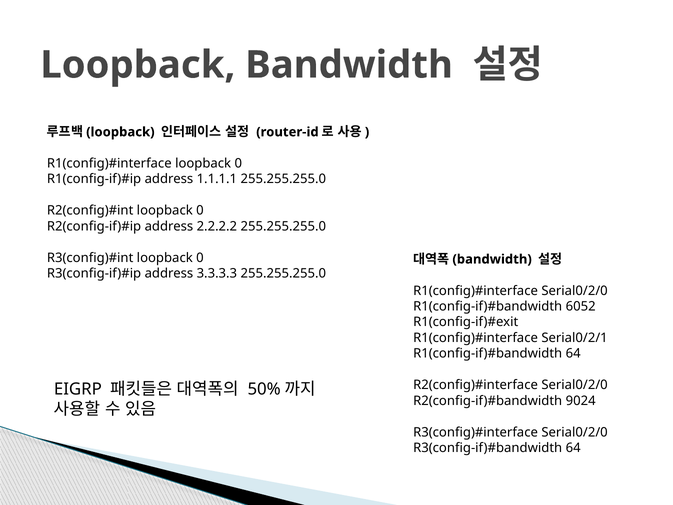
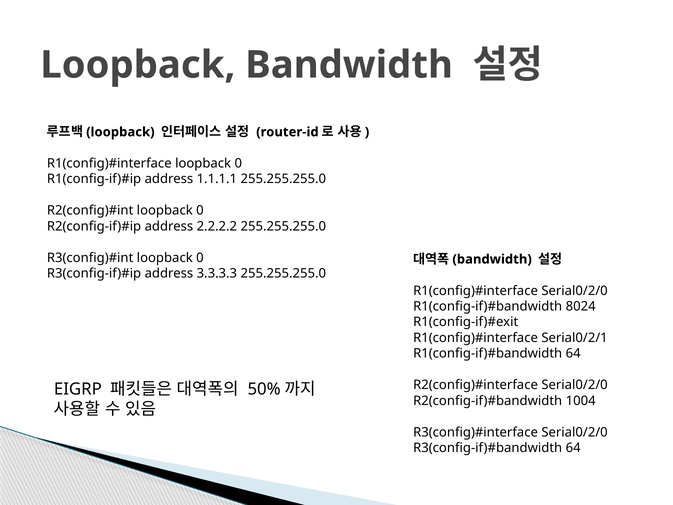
6052: 6052 -> 8024
9024: 9024 -> 1004
